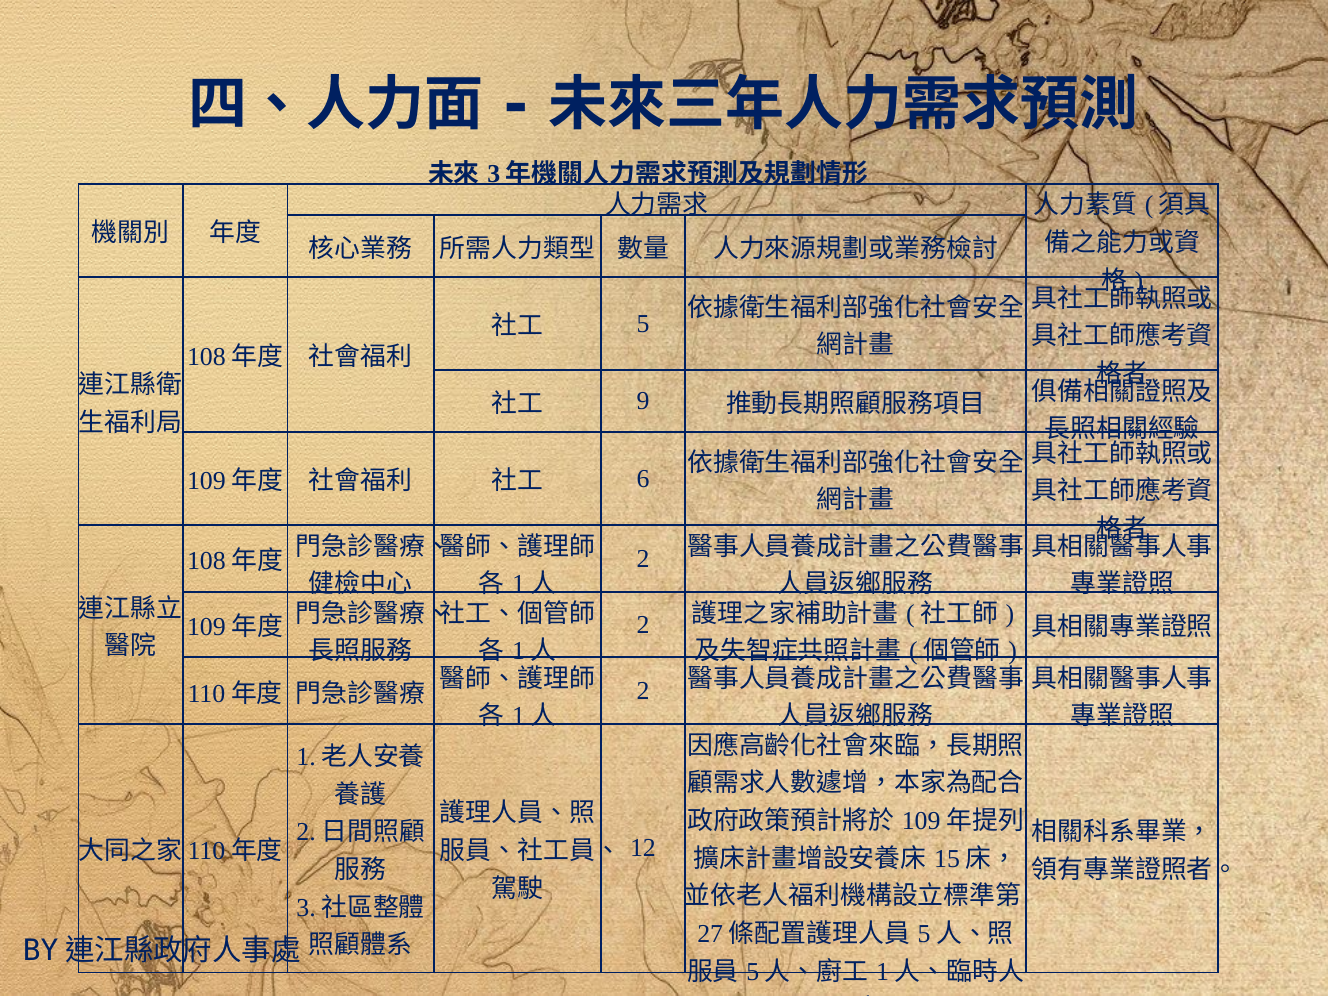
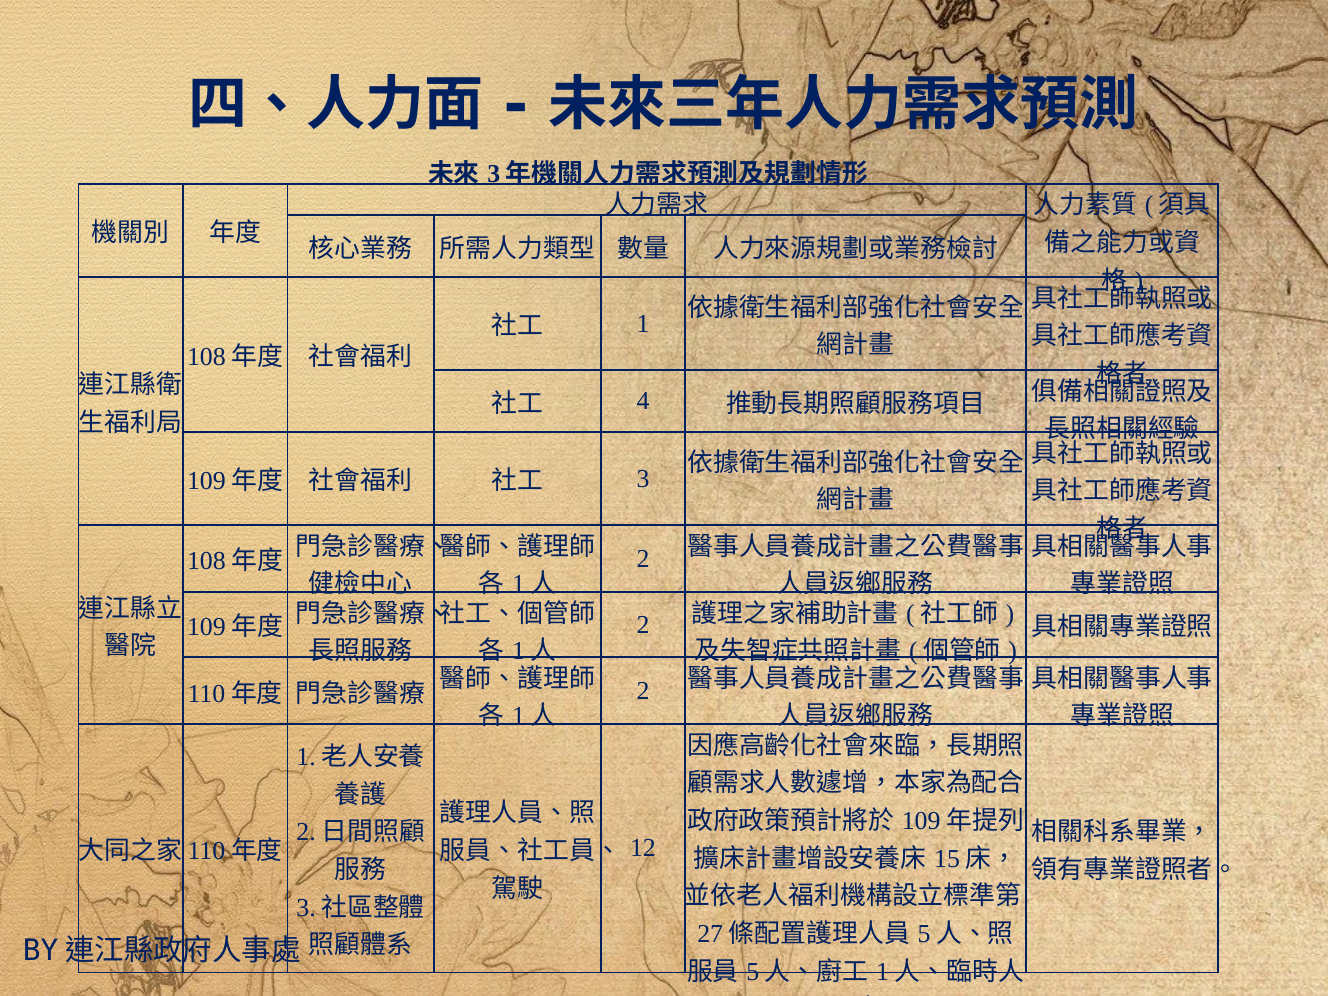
5: 5 -> 1
9: 9 -> 4
6: 6 -> 3
